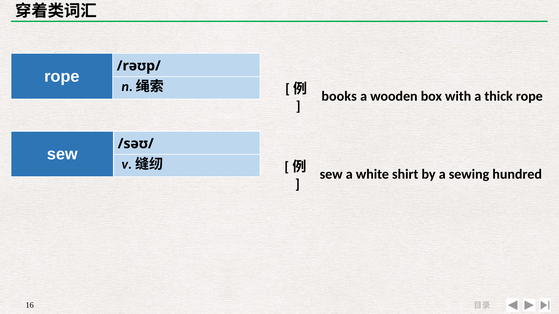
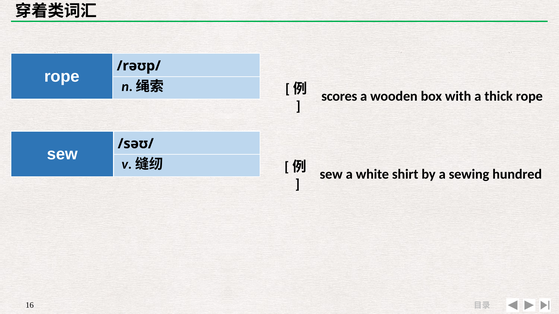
books: books -> scores
